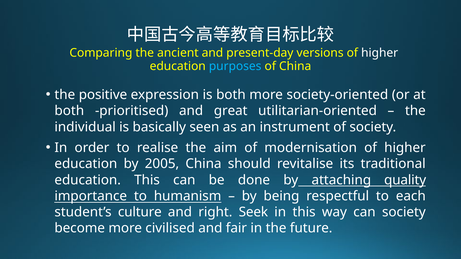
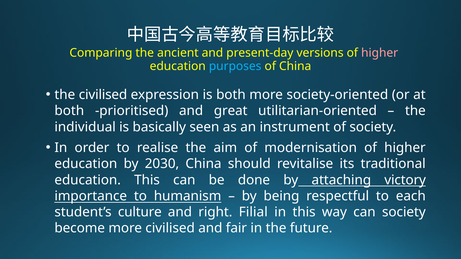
higher at (380, 53) colour: white -> pink
the positive: positive -> civilised
2005: 2005 -> 2030
quality: quality -> victory
Seek: Seek -> Filial
